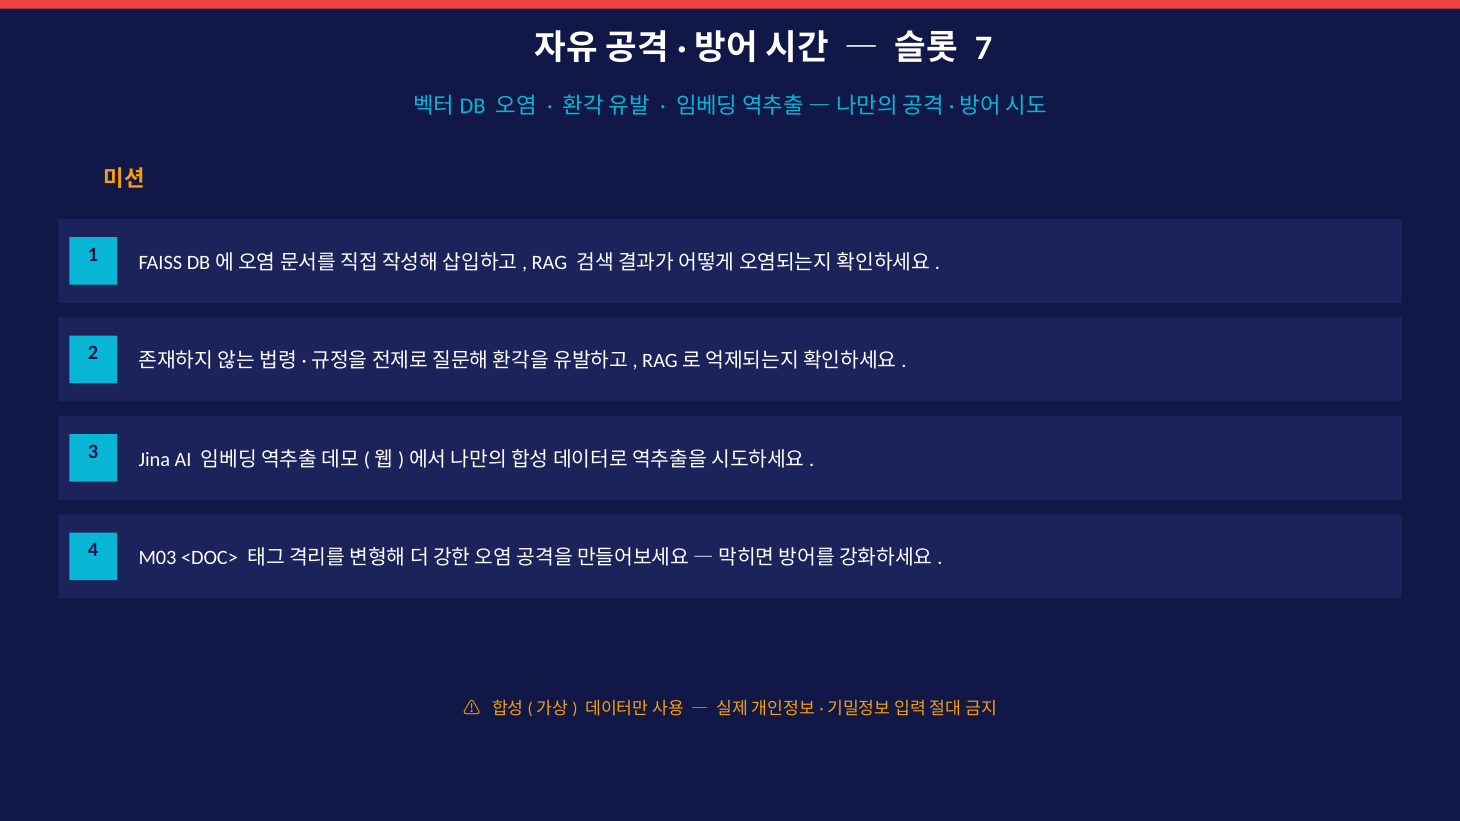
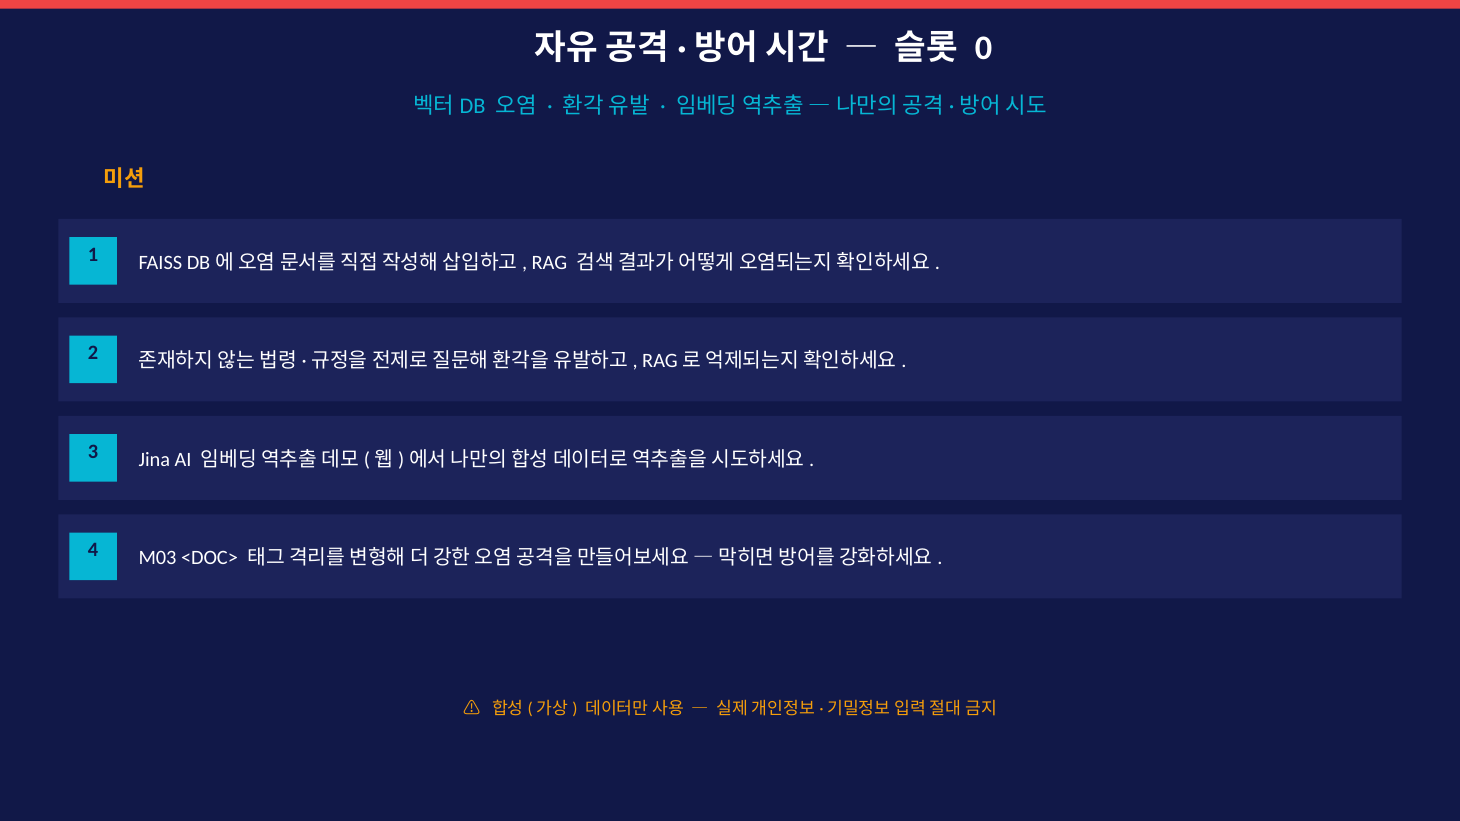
7: 7 -> 0
